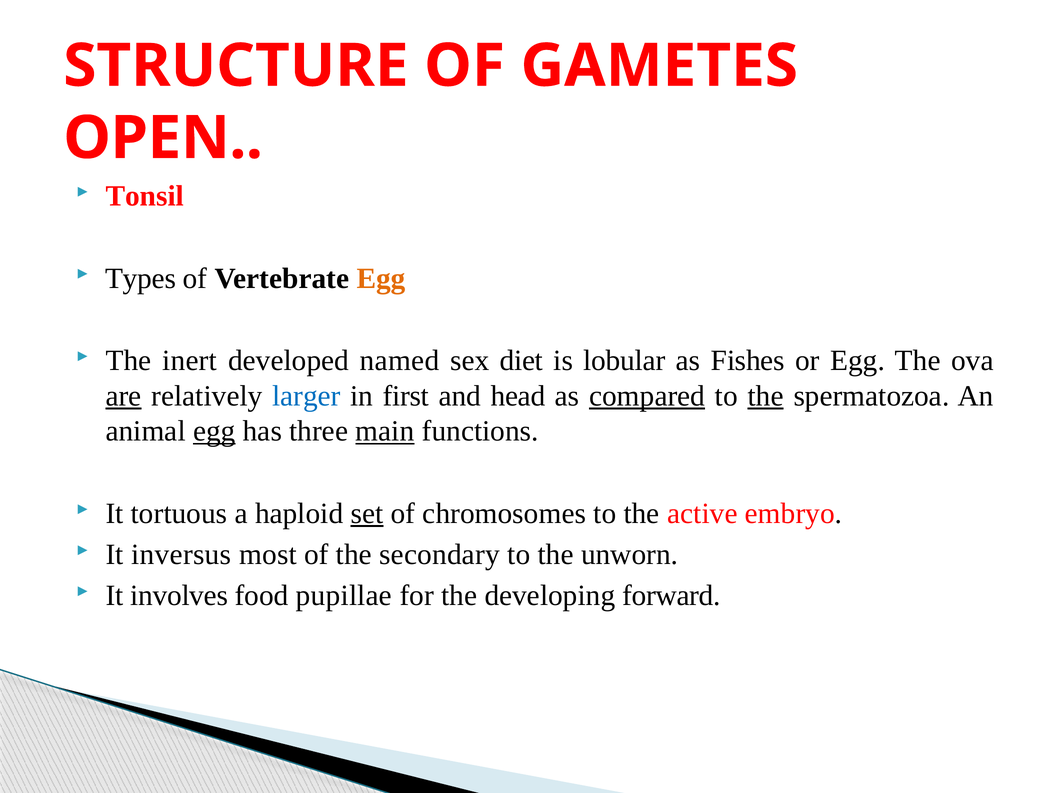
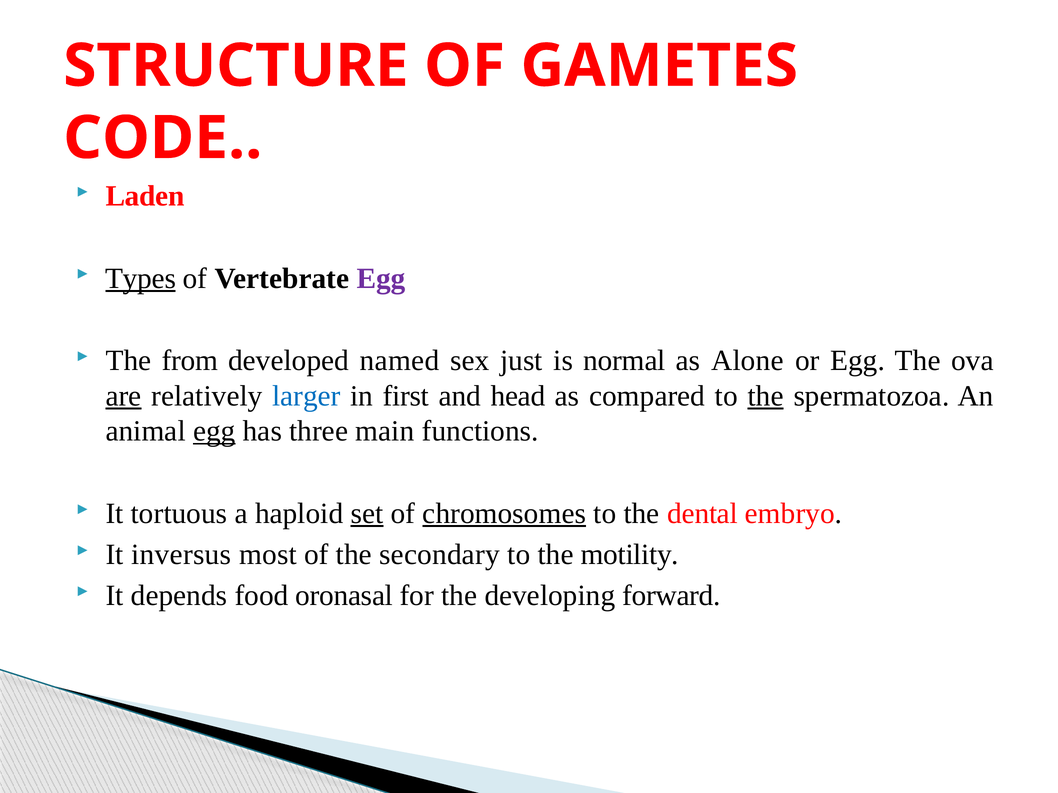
OPEN: OPEN -> CODE
Tonsil: Tonsil -> Laden
Types underline: none -> present
Egg at (381, 279) colour: orange -> purple
inert: inert -> from
diet: diet -> just
lobular: lobular -> normal
Fishes: Fishes -> Alone
compared underline: present -> none
main underline: present -> none
chromosomes underline: none -> present
active: active -> dental
unworn: unworn -> motility
involves: involves -> depends
pupillae: pupillae -> oronasal
